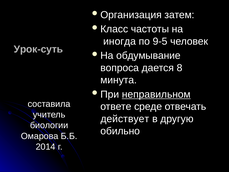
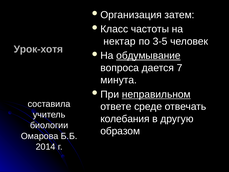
иногда: иногда -> нектар
9-5: 9-5 -> 3-5
Урок-суть: Урок-суть -> Урок-хотя
обдумывание underline: none -> present
8: 8 -> 7
действует: действует -> колебания
обильно: обильно -> образом
